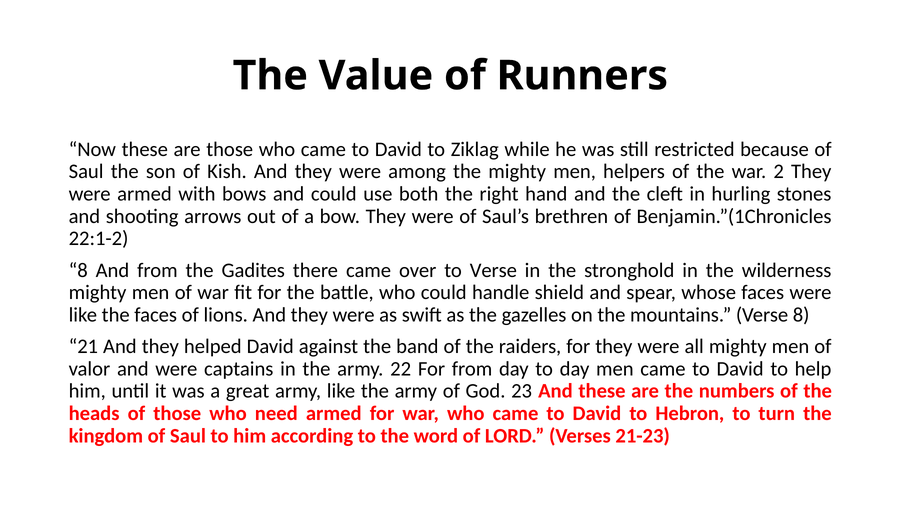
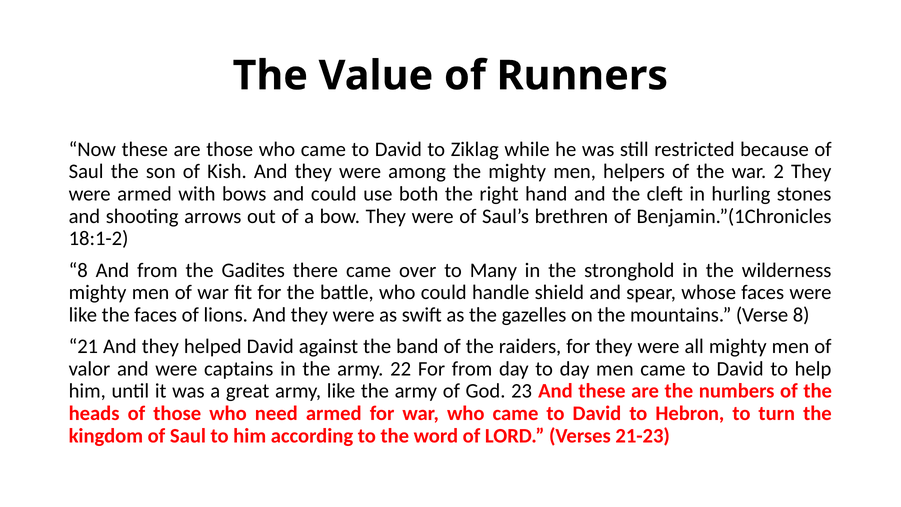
22:1-2: 22:1-2 -> 18:1-2
to Verse: Verse -> Many
